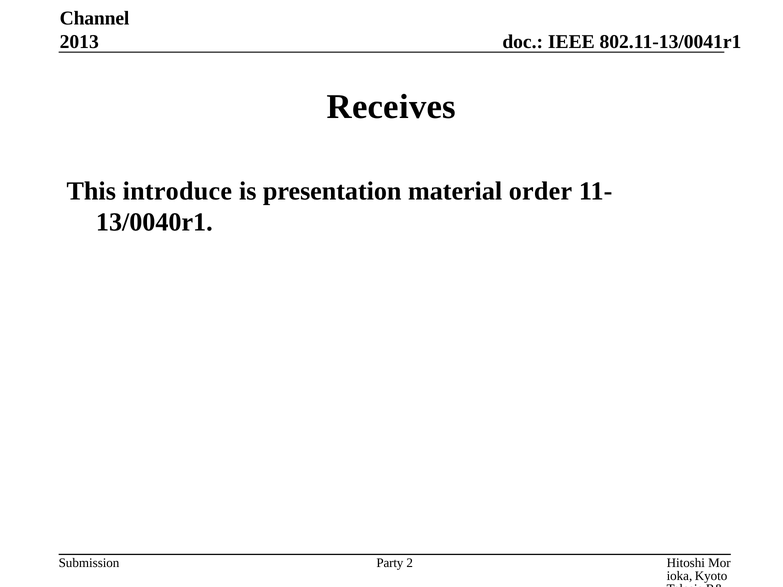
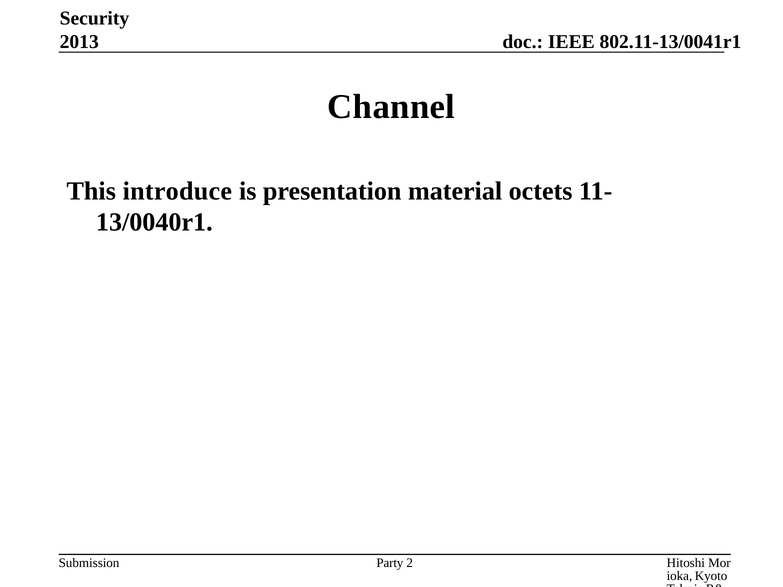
Channel: Channel -> Security
Receives: Receives -> Channel
order: order -> octets
